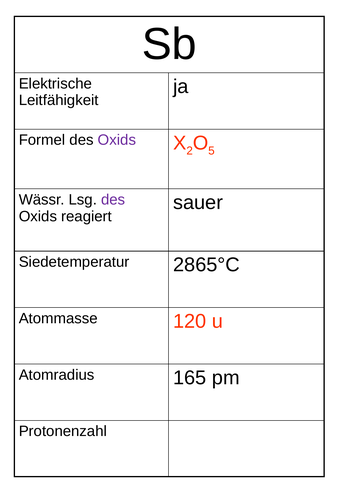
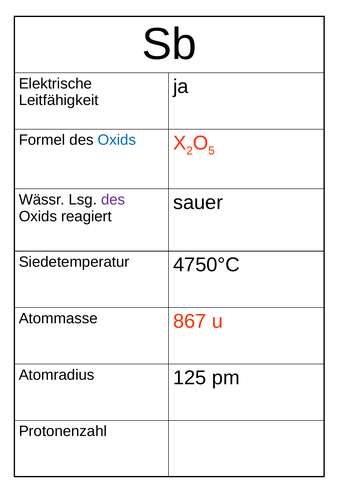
Oxids at (117, 140) colour: purple -> blue
2865°C: 2865°C -> 4750°C
120: 120 -> 867
165: 165 -> 125
